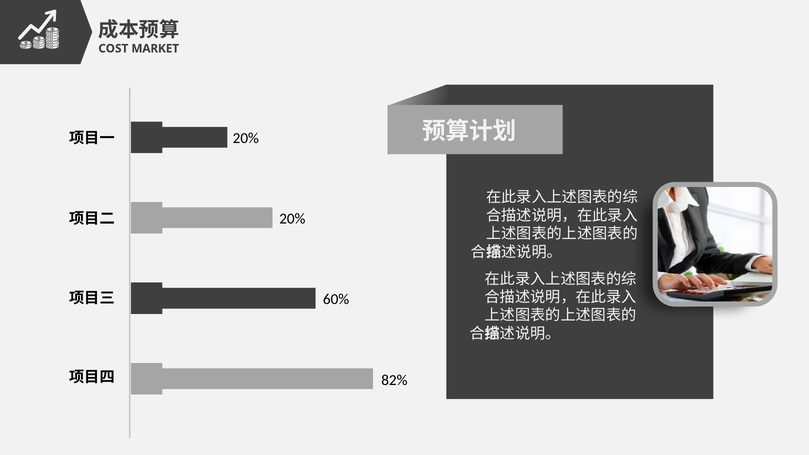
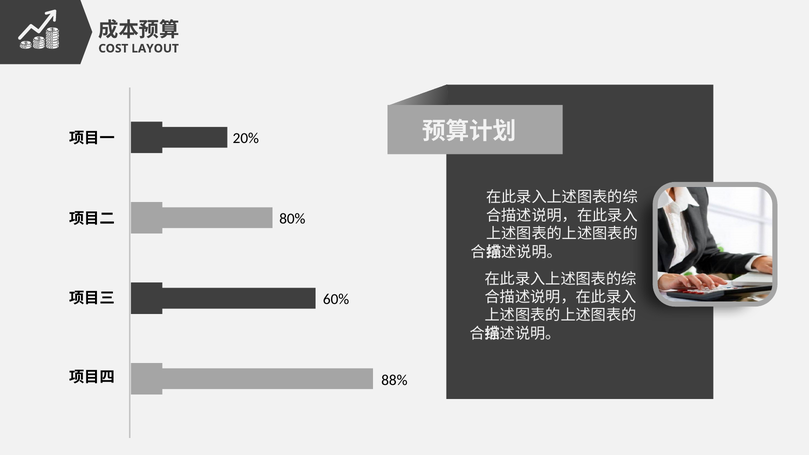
MARKET: MARKET -> LAYOUT
20% at (292, 219): 20% -> 80%
82%: 82% -> 88%
